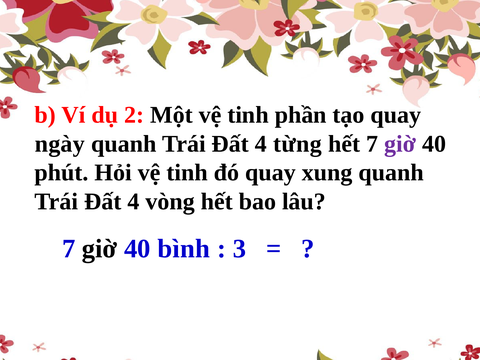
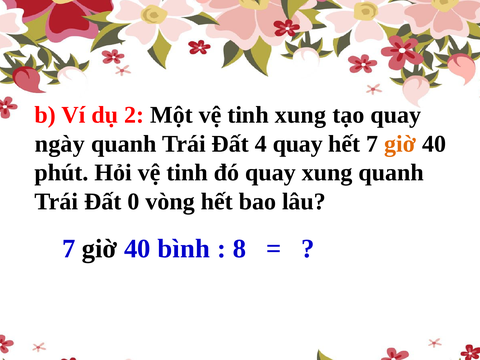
tinh phần: phần -> xung
4 từng: từng -> quay
giờ at (400, 144) colour: purple -> orange
4 at (133, 201): 4 -> 0
3: 3 -> 8
